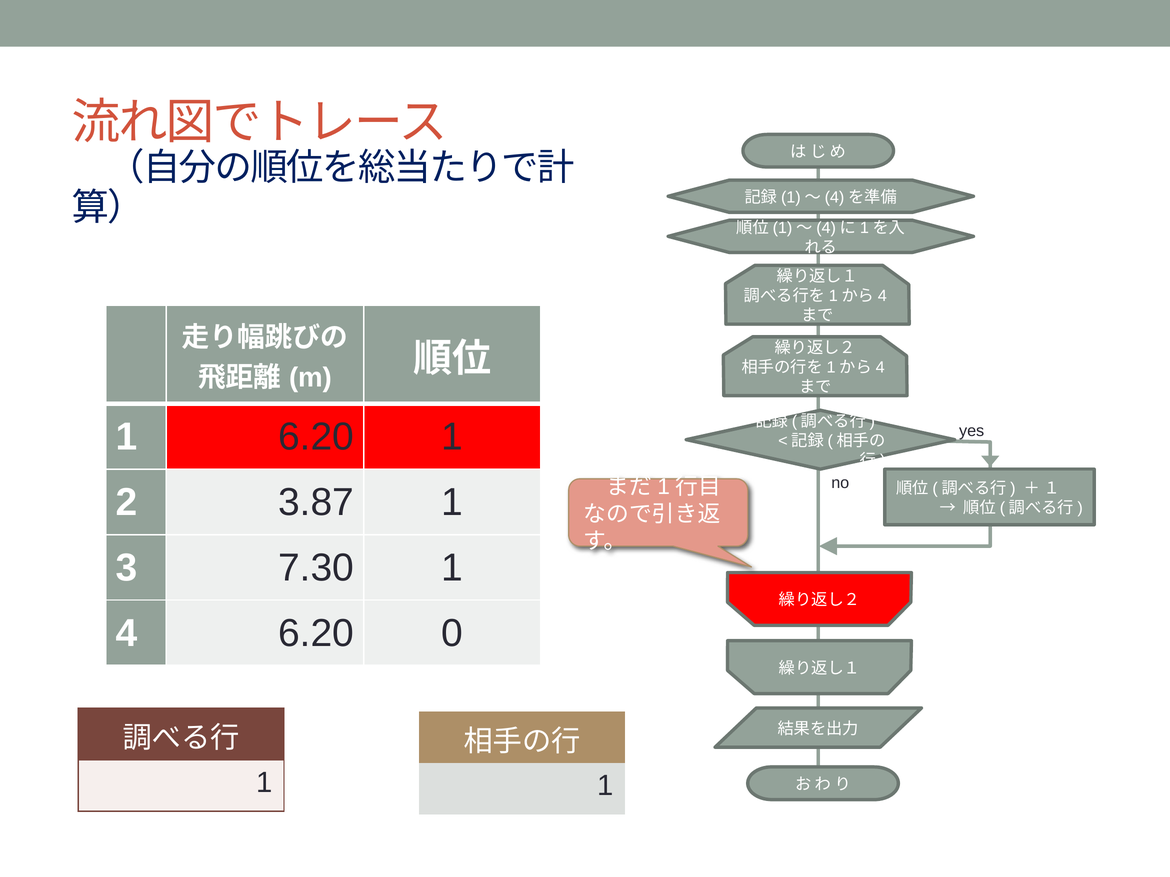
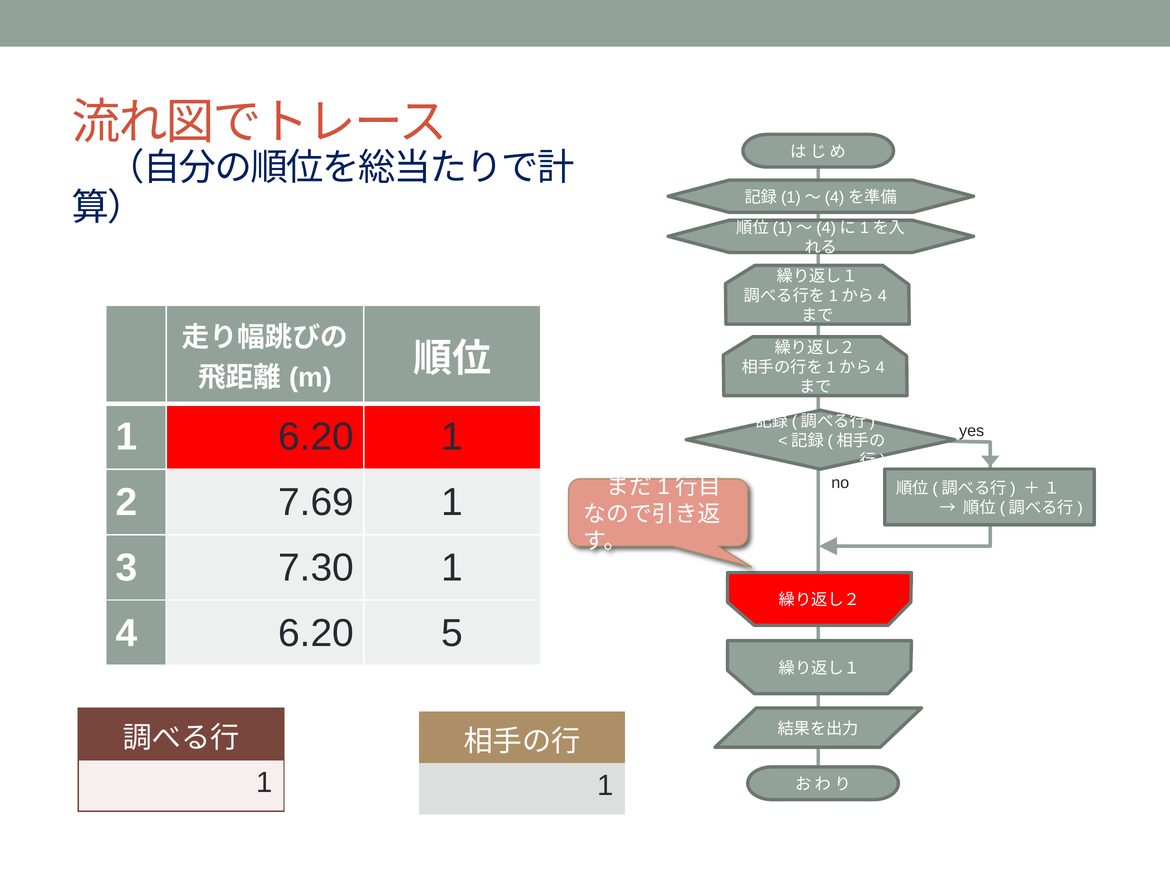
3.87: 3.87 -> 7.69
0: 0 -> 5
